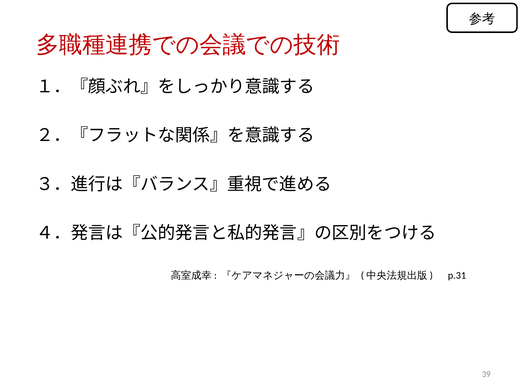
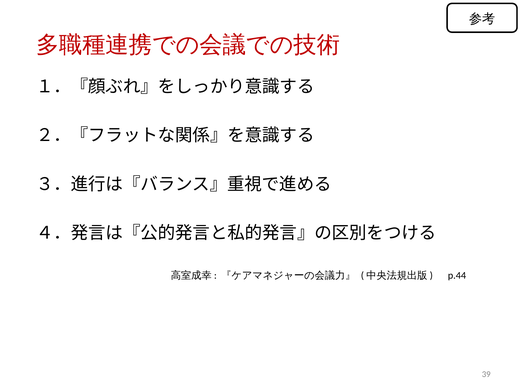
p.31: p.31 -> p.44
